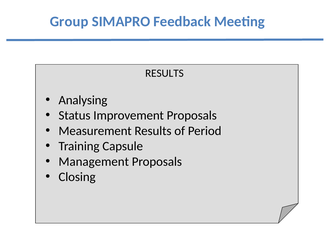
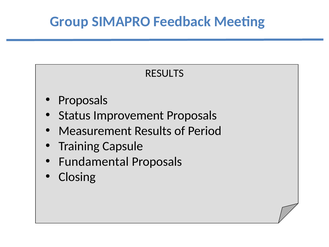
Analysing at (83, 100): Analysing -> Proposals
Management: Management -> Fundamental
